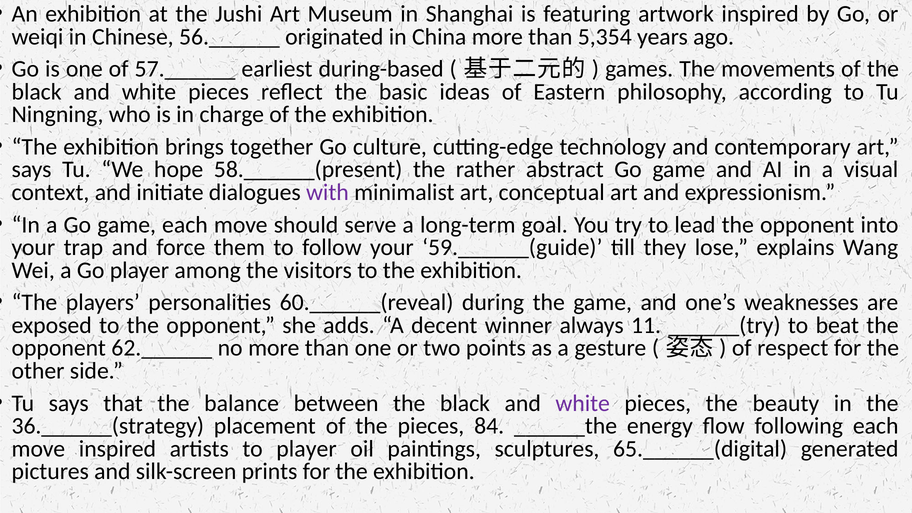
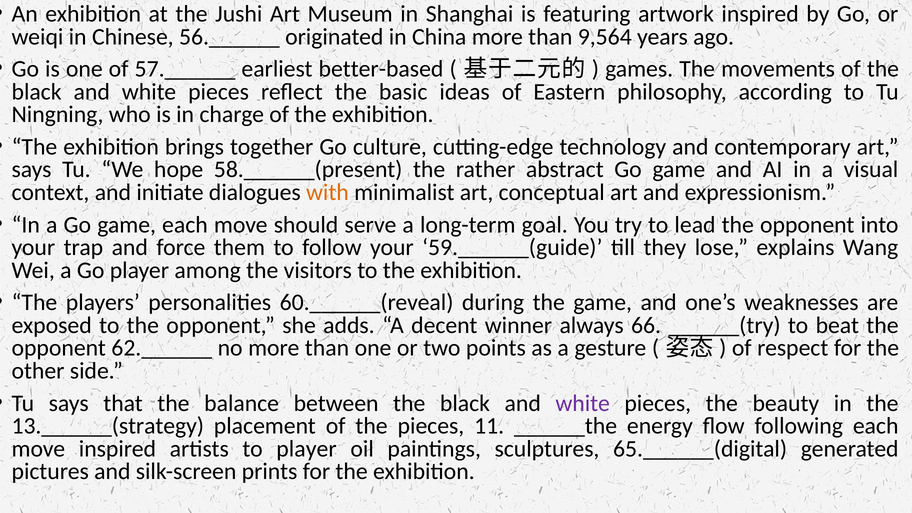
5,354: 5,354 -> 9,564
during-based: during-based -> better-based
with colour: purple -> orange
11: 11 -> 66
36.______(strategy: 36.______(strategy -> 13.______(strategy
84: 84 -> 11
